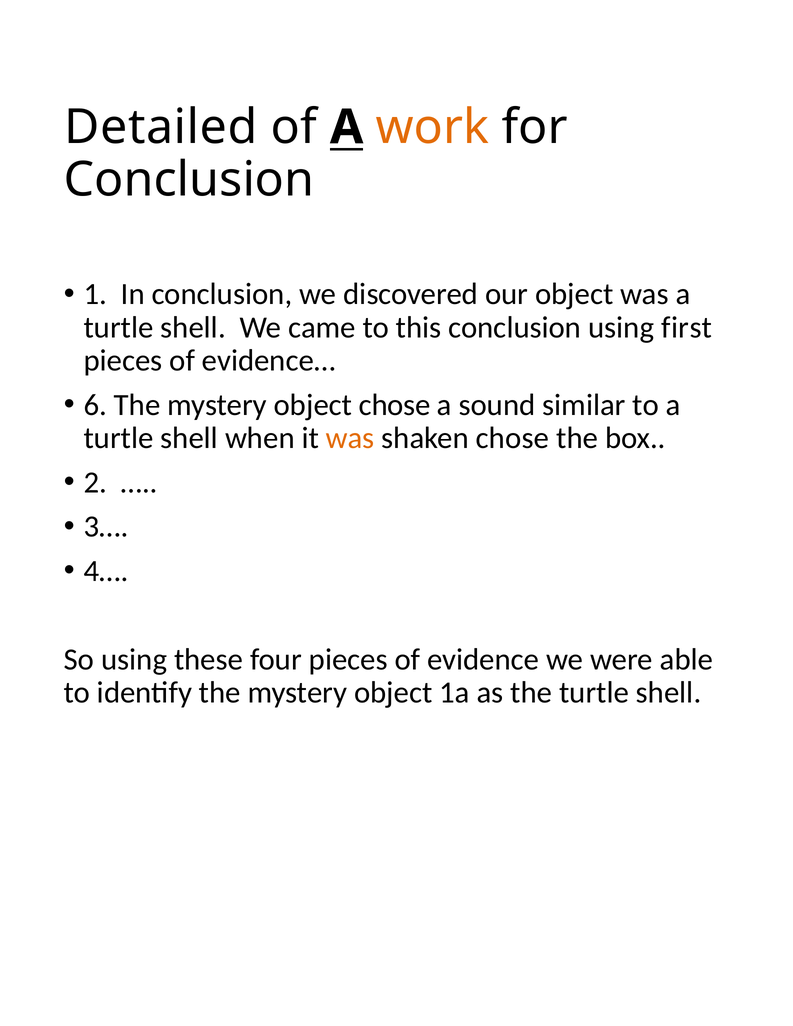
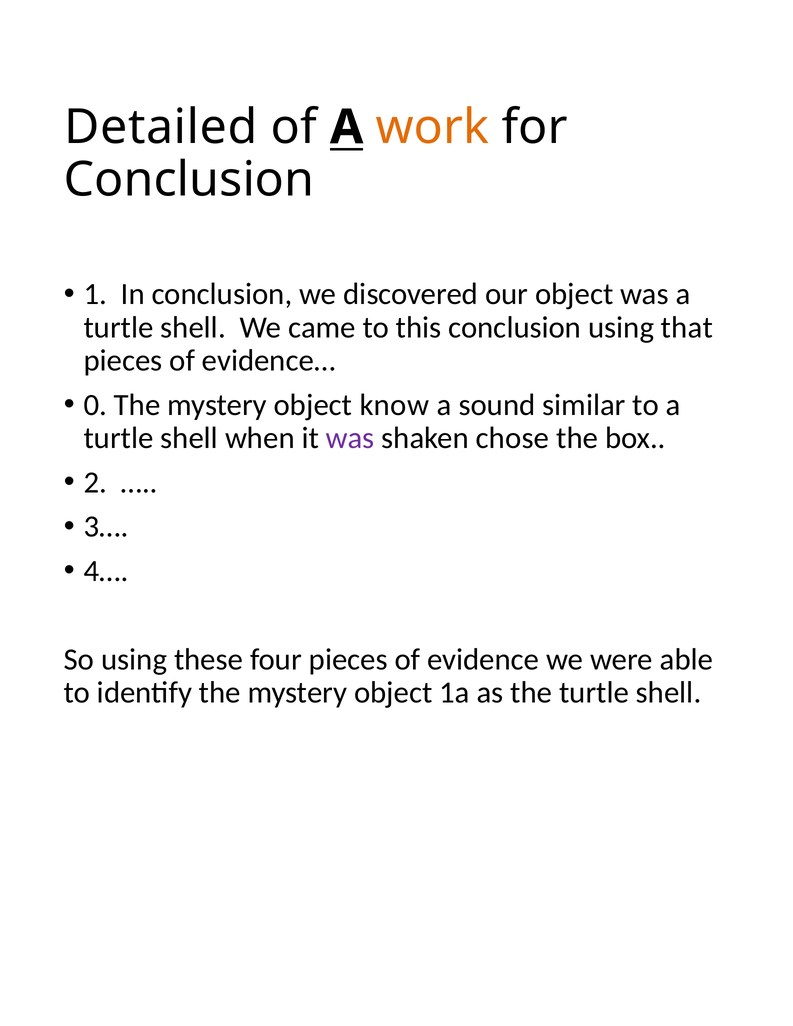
first: first -> that
6: 6 -> 0
object chose: chose -> know
was at (350, 438) colour: orange -> purple
